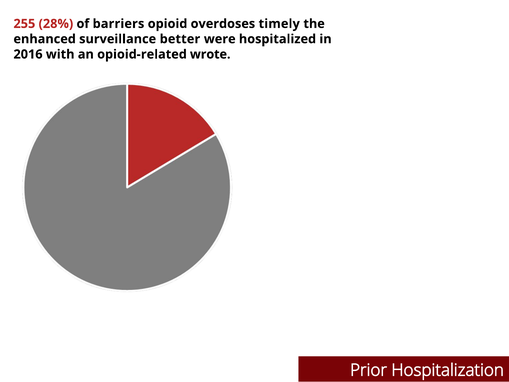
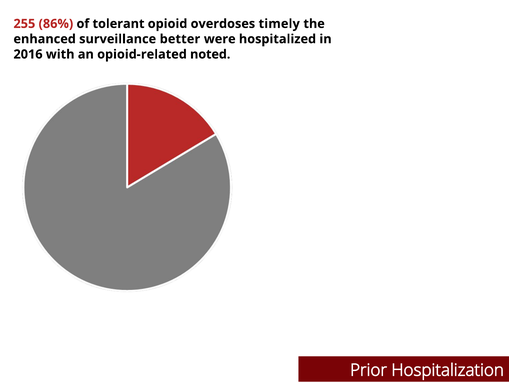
28%: 28% -> 86%
barriers: barriers -> tolerant
wrote: wrote -> noted
